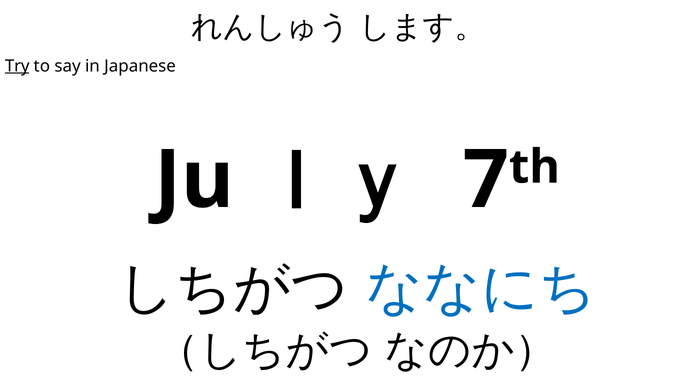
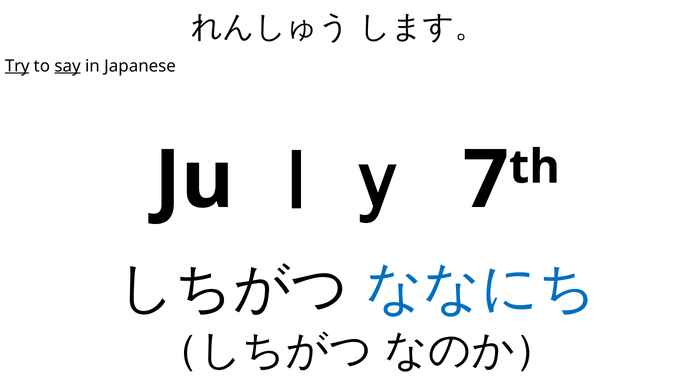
say underline: none -> present
